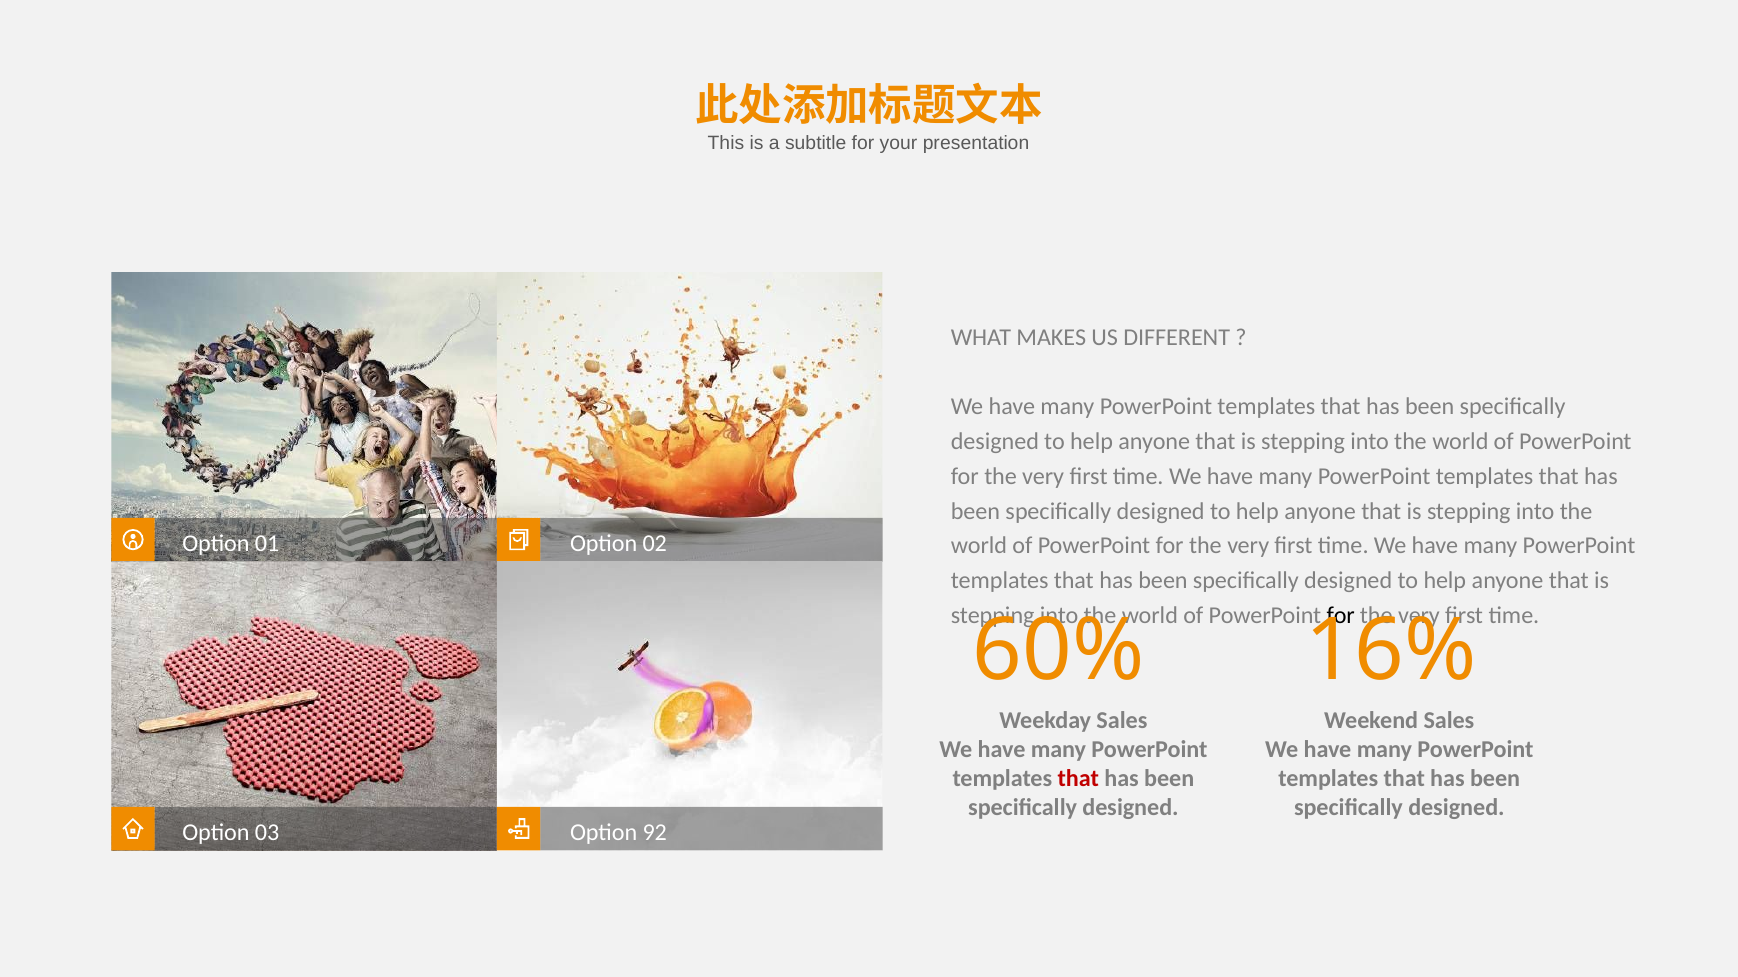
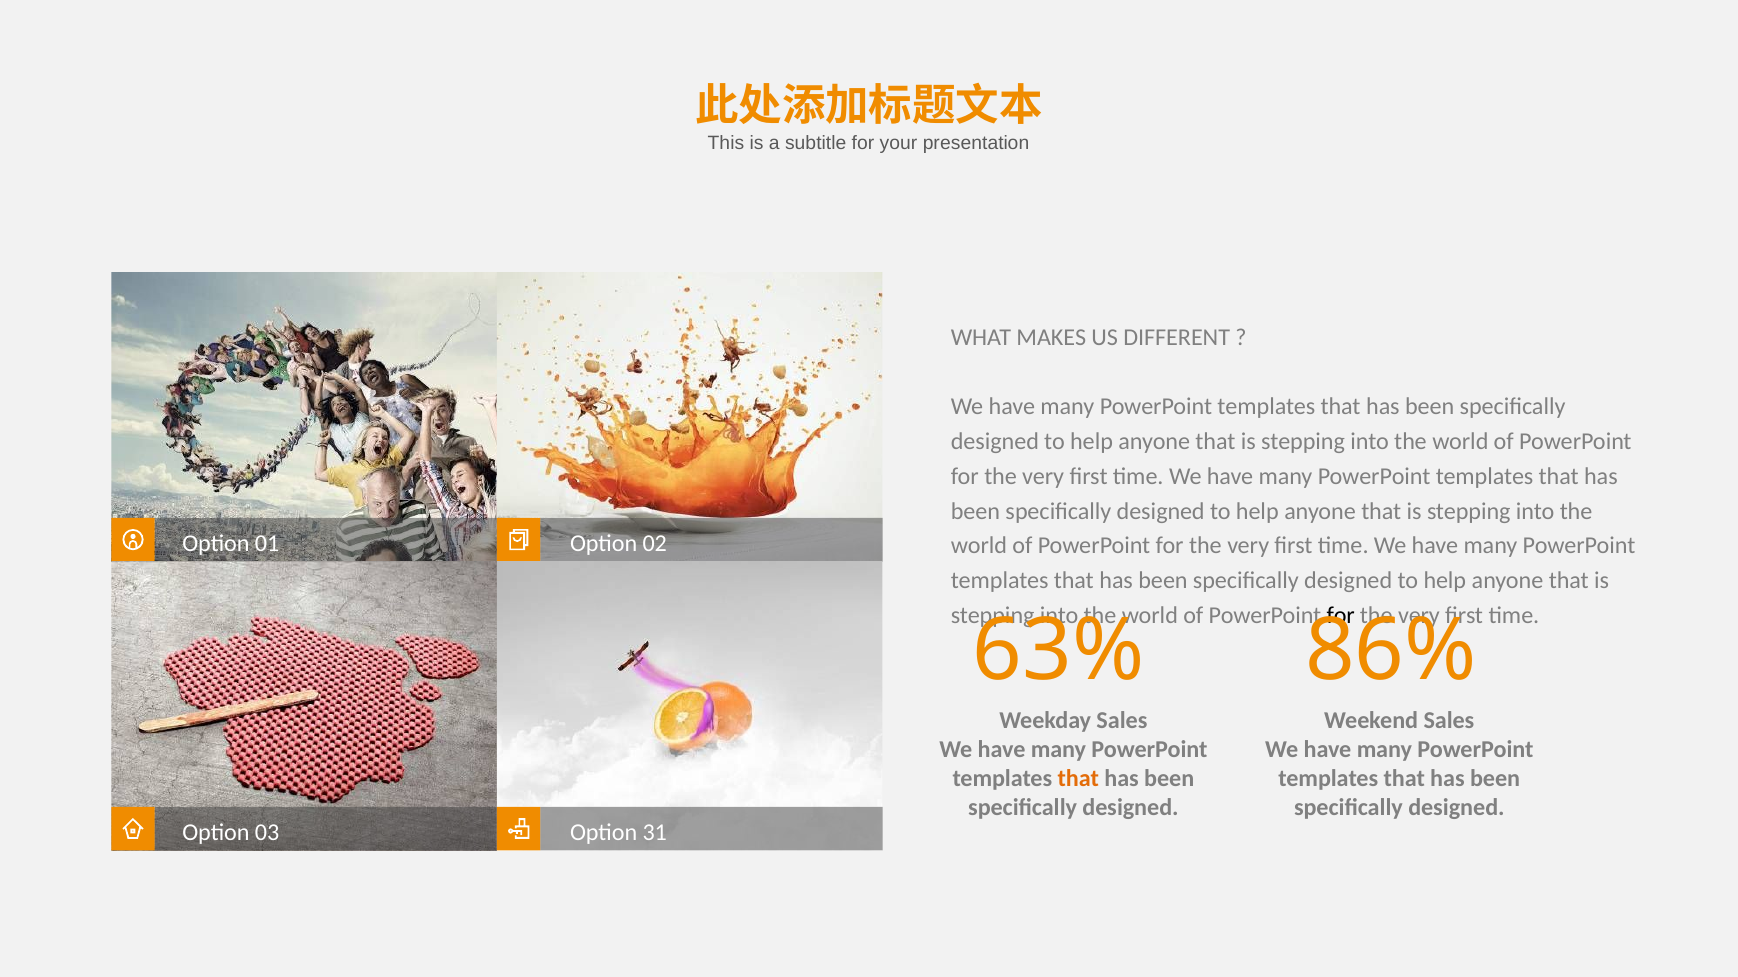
60%: 60% -> 63%
16%: 16% -> 86%
that at (1078, 779) colour: red -> orange
92: 92 -> 31
